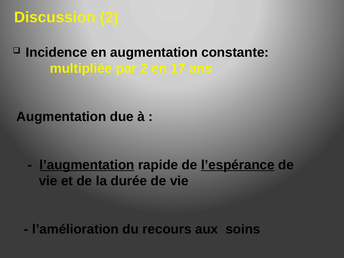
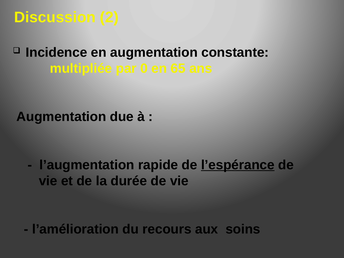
par 2: 2 -> 0
17: 17 -> 65
l’augmentation underline: present -> none
